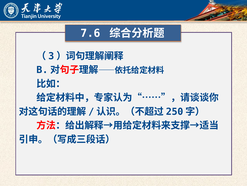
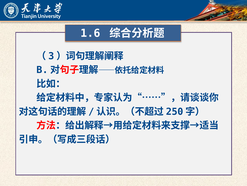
7.6: 7.6 -> 1.6
